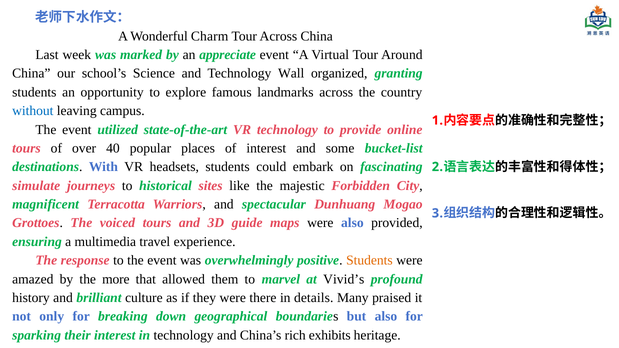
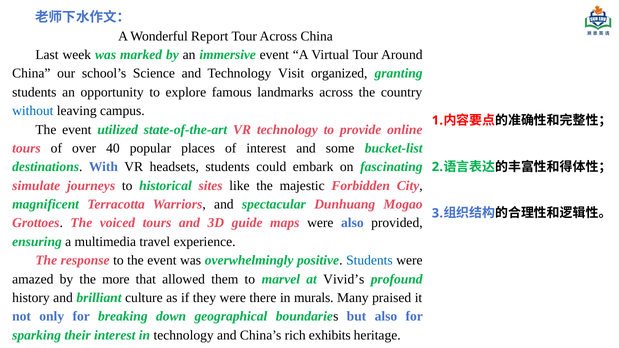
Charm: Charm -> Report
appreciate: appreciate -> immersive
Wall: Wall -> Visit
Students at (369, 261) colour: orange -> blue
details: details -> murals
